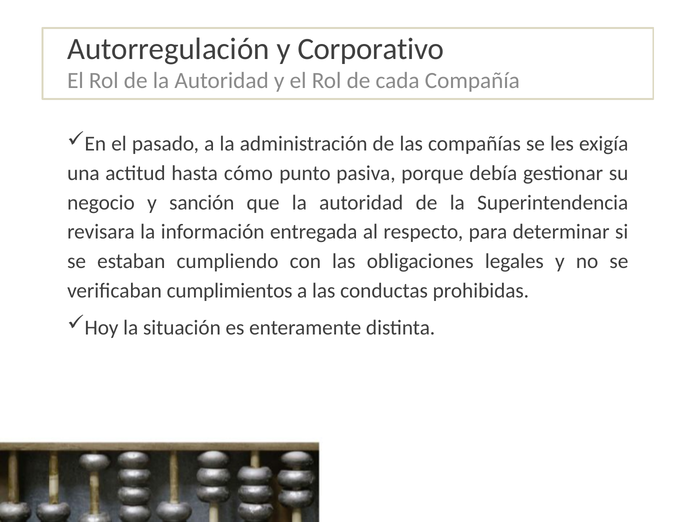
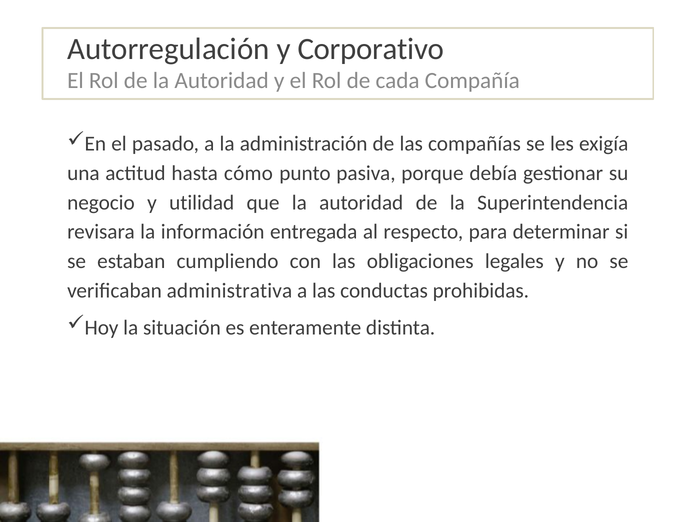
sanción: sanción -> utilidad
cumplimientos: cumplimientos -> administrativa
